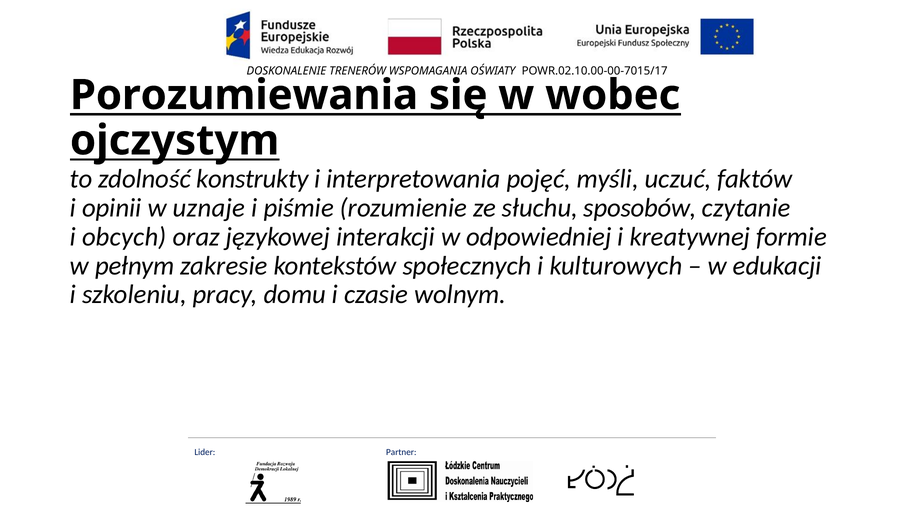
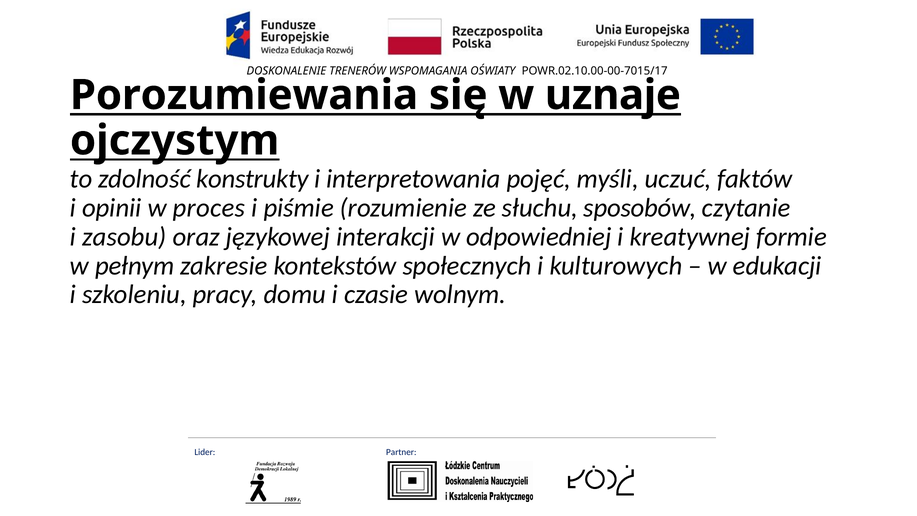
wobec: wobec -> uznaje
uznaje: uznaje -> proces
obcych: obcych -> zasobu
